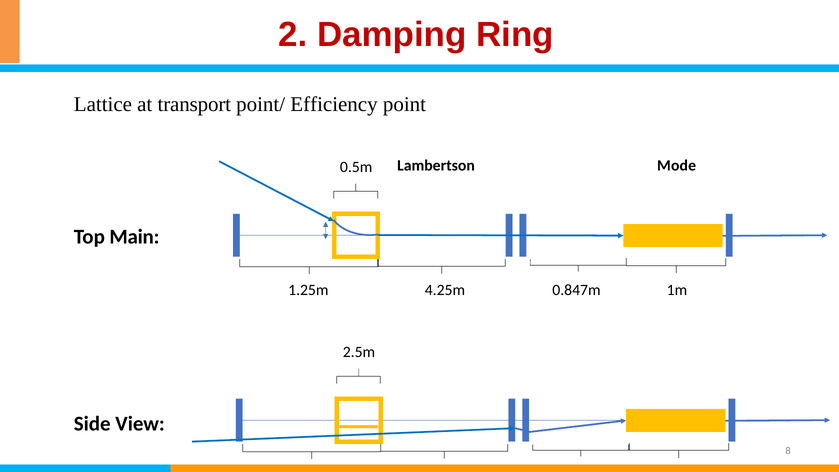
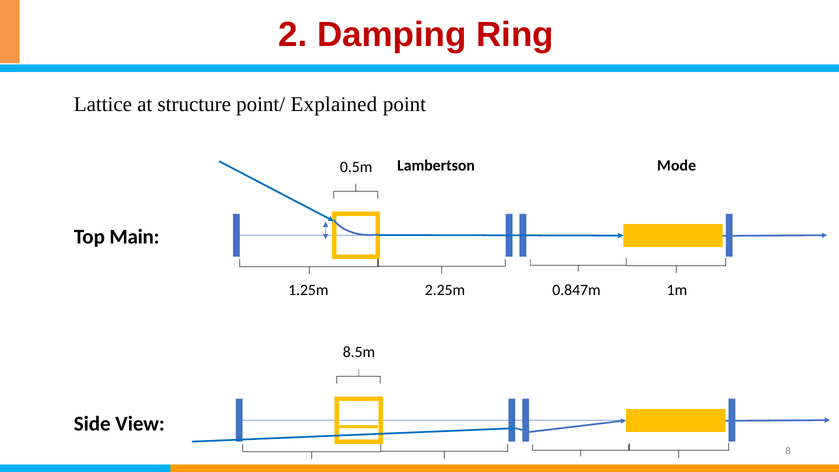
transport: transport -> structure
Efficiency: Efficiency -> Explained
4.25m: 4.25m -> 2.25m
2.5m: 2.5m -> 8.5m
